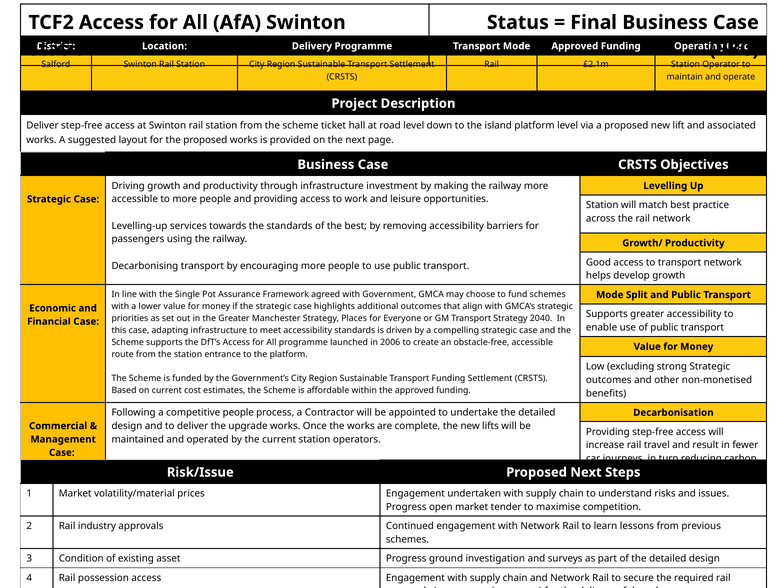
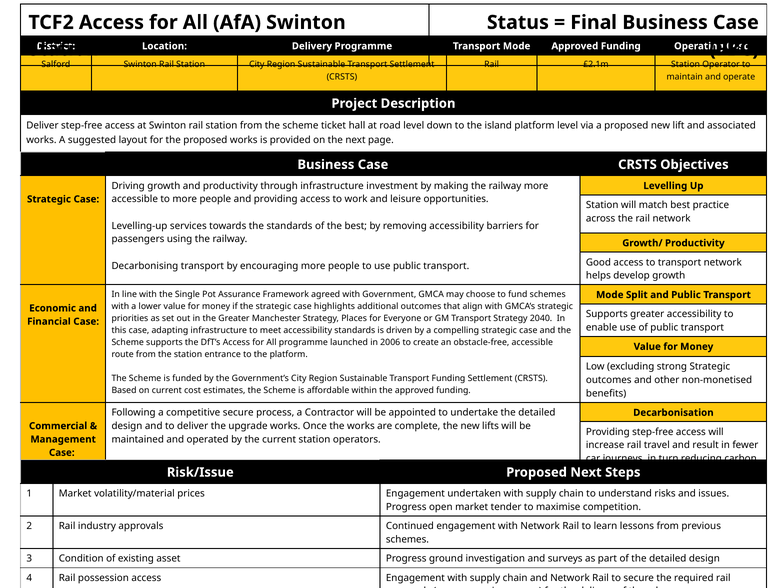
competitive people: people -> secure
